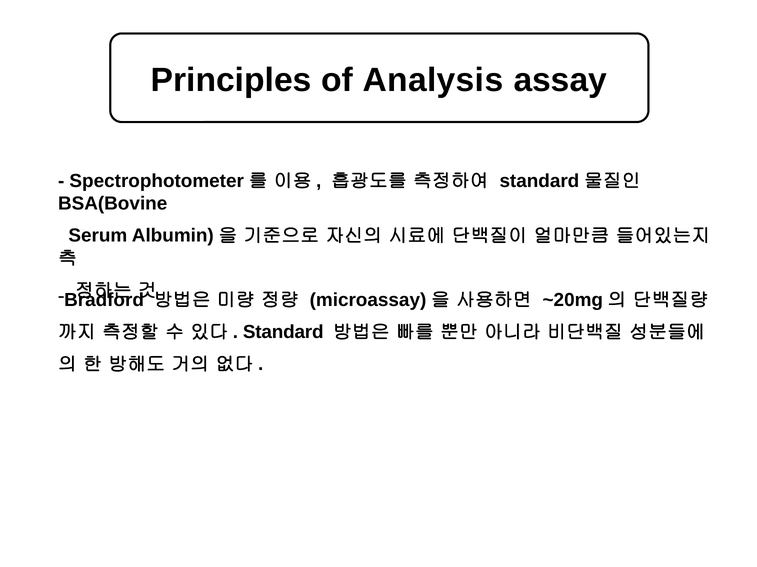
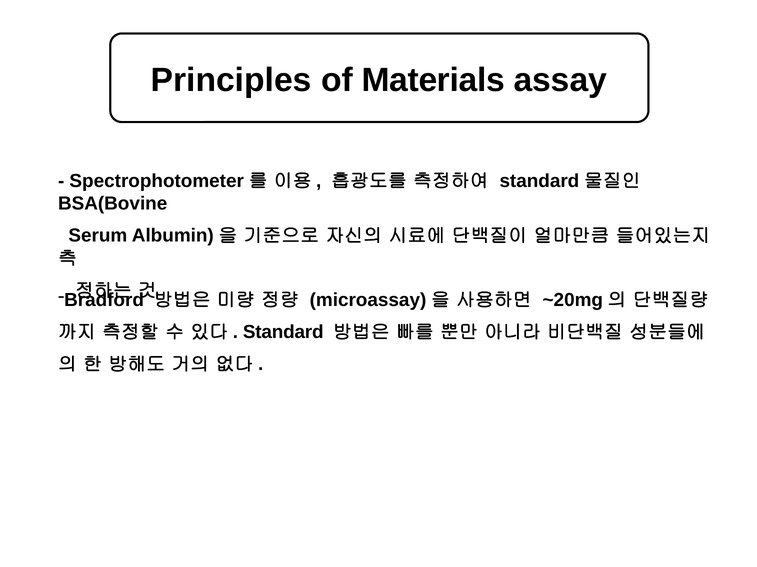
Analysis: Analysis -> Materials
